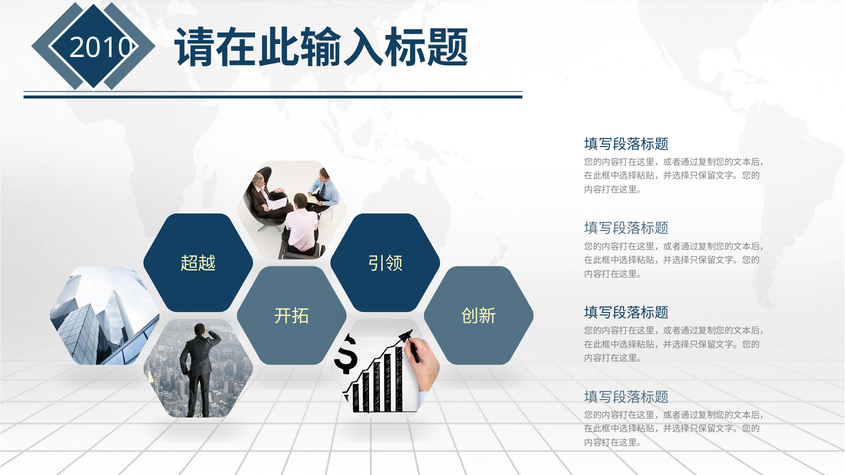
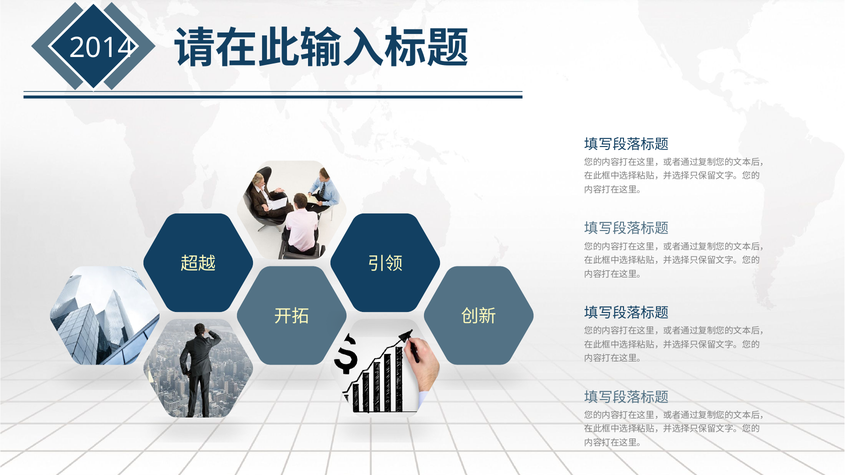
2010: 2010 -> 2014
